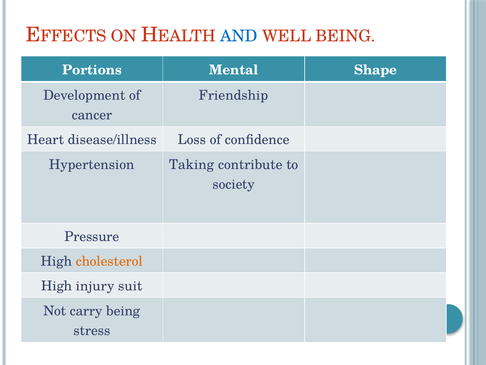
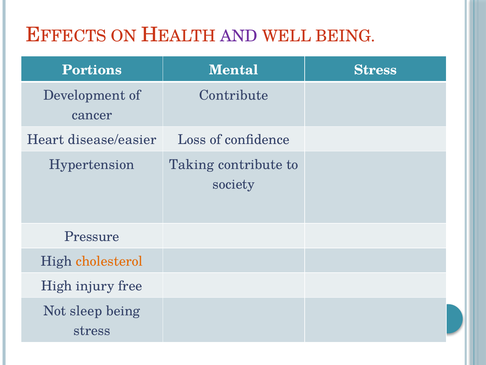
AND colour: blue -> purple
Mental Shape: Shape -> Stress
Friendship at (234, 95): Friendship -> Contribute
disease/illness: disease/illness -> disease/easier
suit: suit -> free
carry: carry -> sleep
